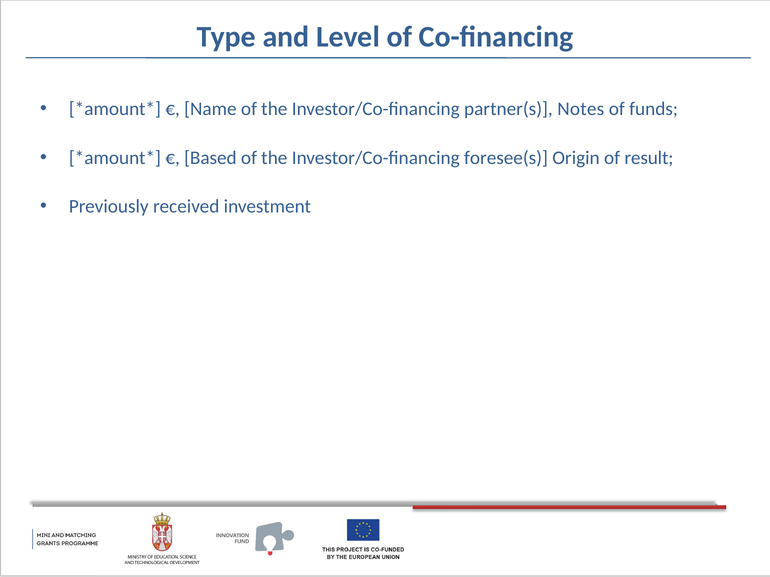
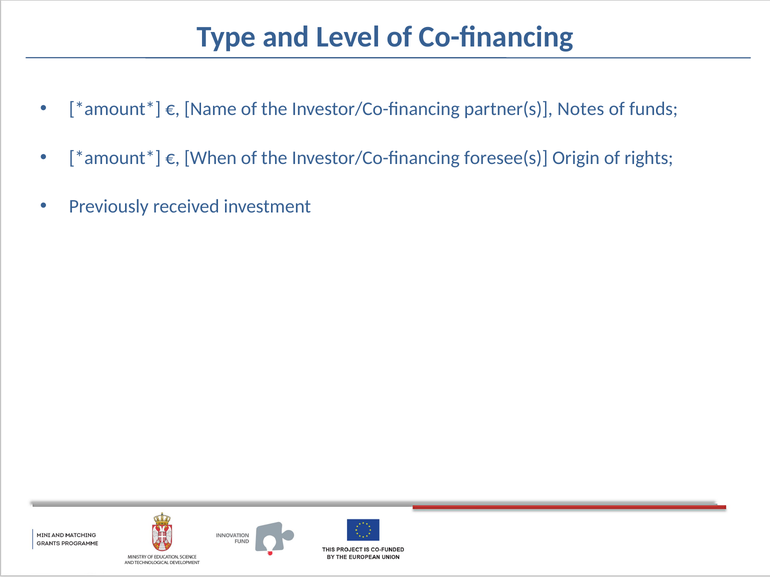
Based: Based -> When
result: result -> rights
